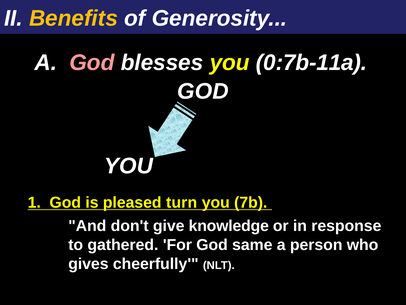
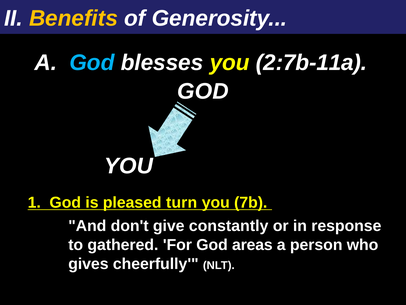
God at (92, 62) colour: pink -> light blue
0:7b-11a: 0:7b-11a -> 2:7b-11a
knowledge: knowledge -> constantly
same: same -> areas
